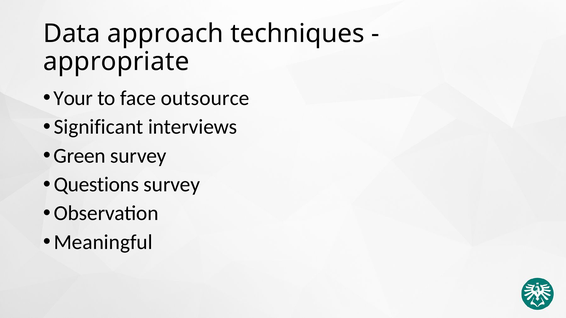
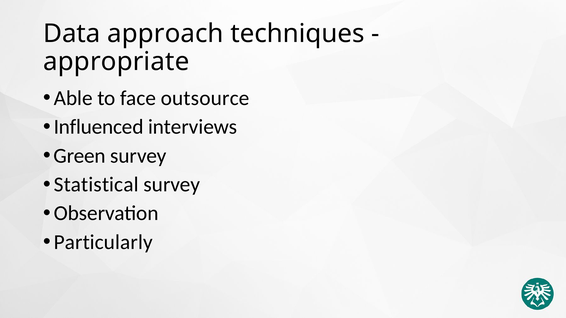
Your: Your -> Able
Significant: Significant -> Influenced
Questions: Questions -> Statistical
Meaningful: Meaningful -> Particularly
